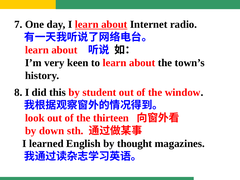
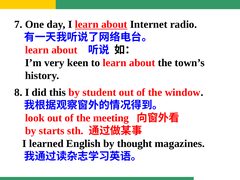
thirteen: thirteen -> meeting
down: down -> starts
